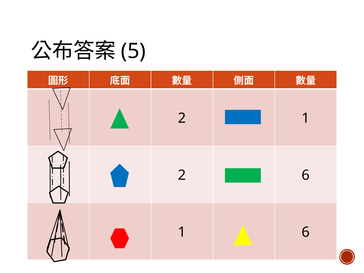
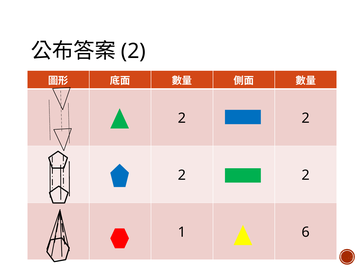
5 at (133, 51): 5 -> 2
1 at (306, 118): 1 -> 2
6 at (306, 175): 6 -> 2
